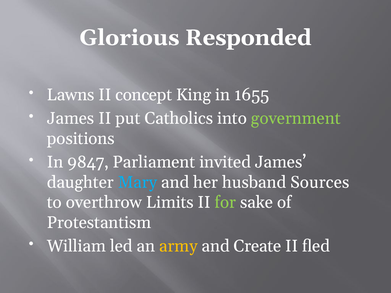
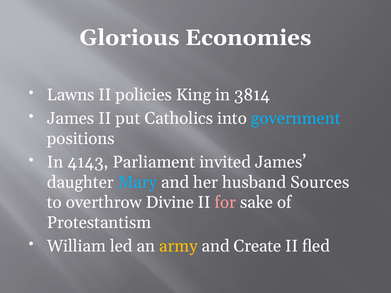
Responded: Responded -> Economies
concept: concept -> policies
1655: 1655 -> 3814
government colour: light green -> light blue
9847: 9847 -> 4143
Limits: Limits -> Divine
for colour: light green -> pink
